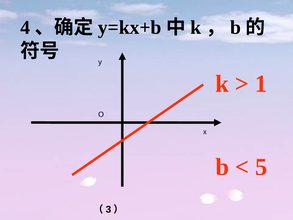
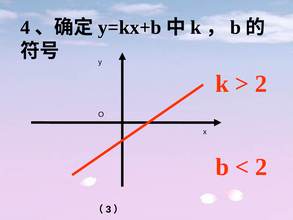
1 at (261, 84): 1 -> 2
5 at (261, 167): 5 -> 2
